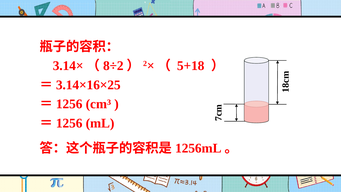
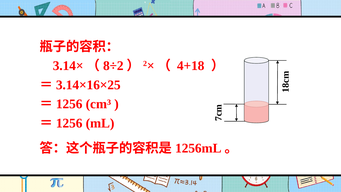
5+18: 5+18 -> 4+18
